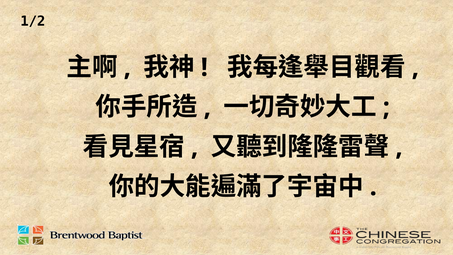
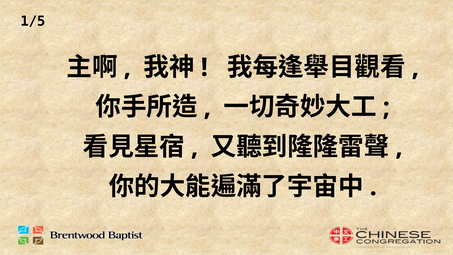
1/2: 1/2 -> 1/5
